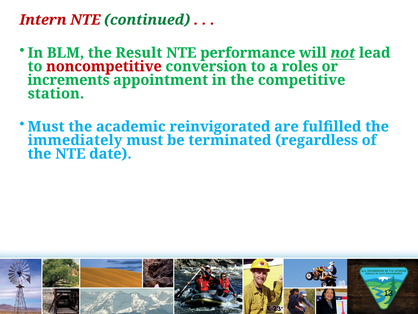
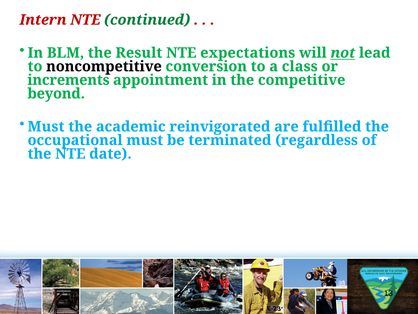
performance: performance -> expectations
noncompetitive colour: red -> black
roles: roles -> class
station: station -> beyond
immediately: immediately -> occupational
